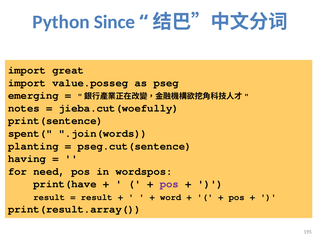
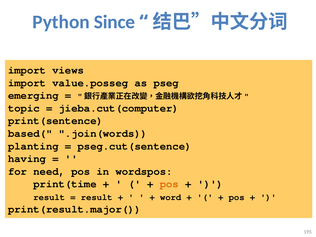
great: great -> views
notes: notes -> topic
jieba.cut(woefully: jieba.cut(woefully -> jieba.cut(computer
spent(: spent( -> based(
print(have: print(have -> print(time
pos at (169, 184) colour: purple -> orange
print(result.array(: print(result.array( -> print(result.major(
